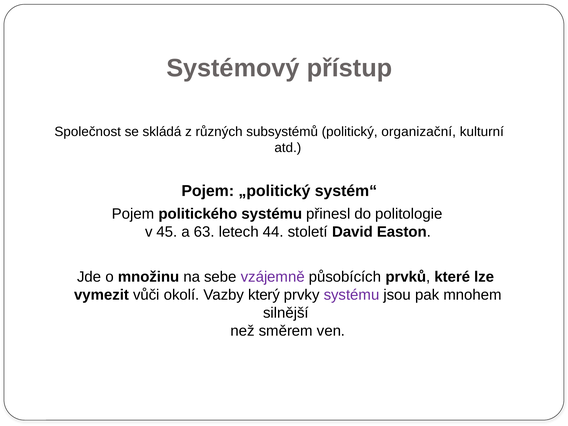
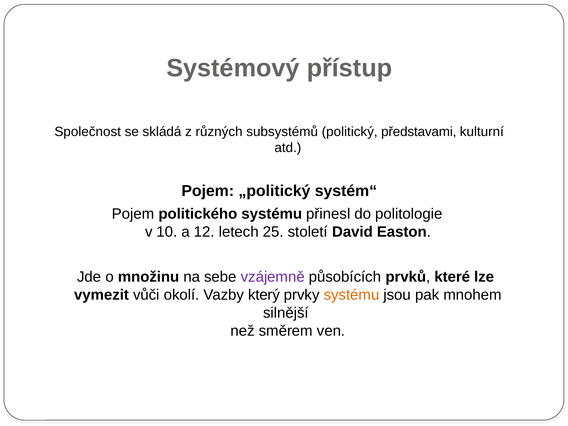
organizační: organizační -> představami
45: 45 -> 10
63: 63 -> 12
44: 44 -> 25
systému at (352, 295) colour: purple -> orange
